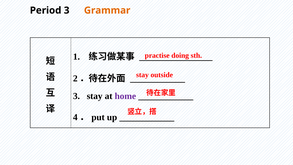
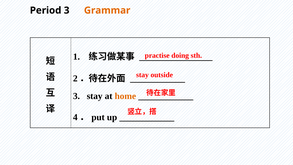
home colour: purple -> orange
